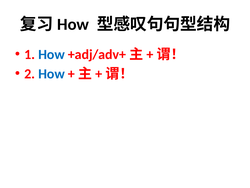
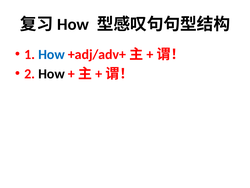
How at (52, 74) colour: blue -> black
